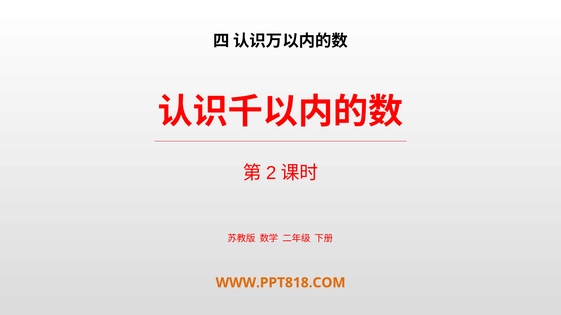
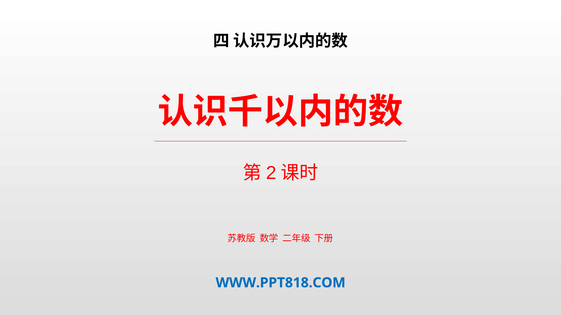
WWW.PPT818.COM colour: orange -> blue
